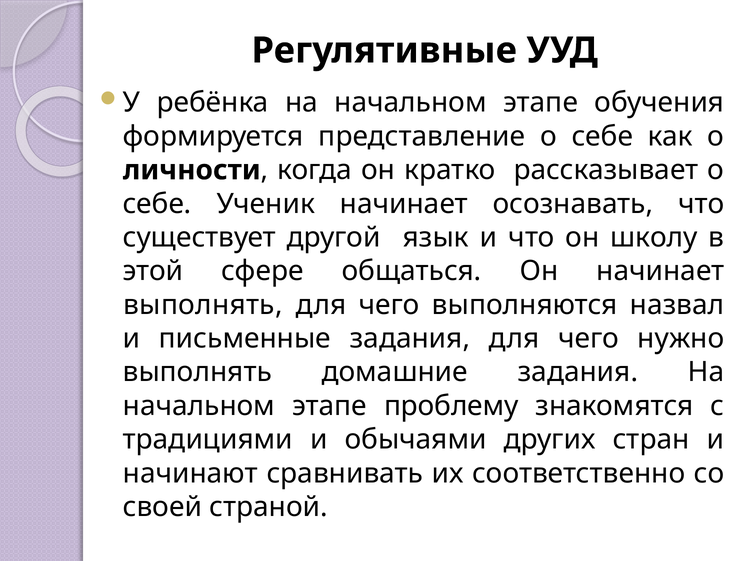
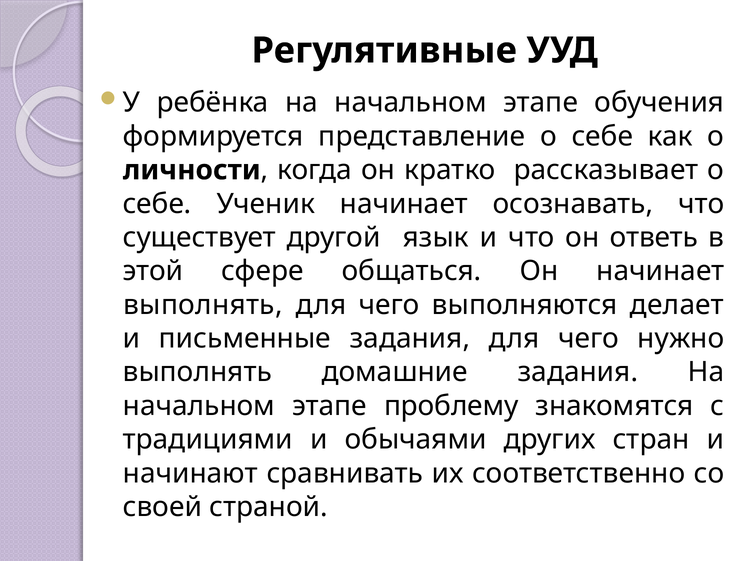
школу: школу -> ответь
назвал: назвал -> делает
